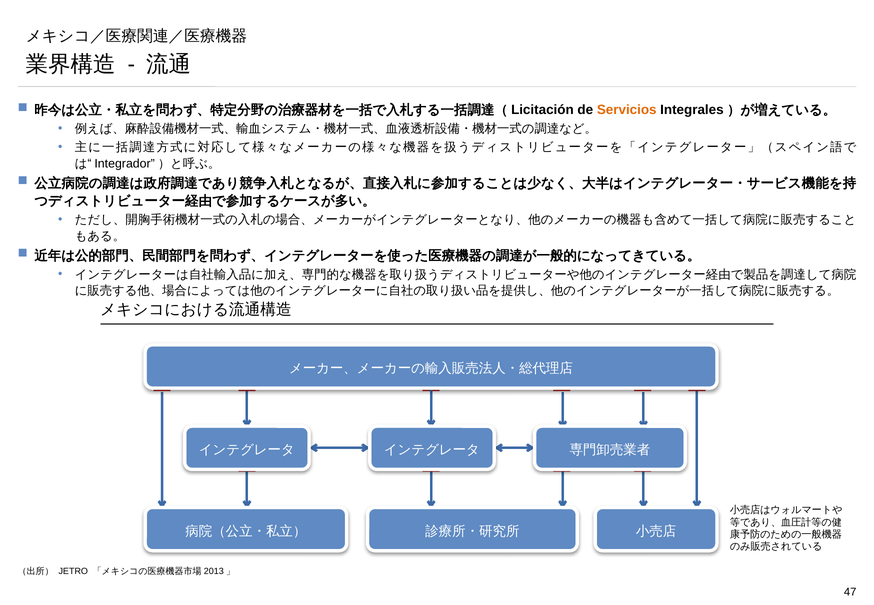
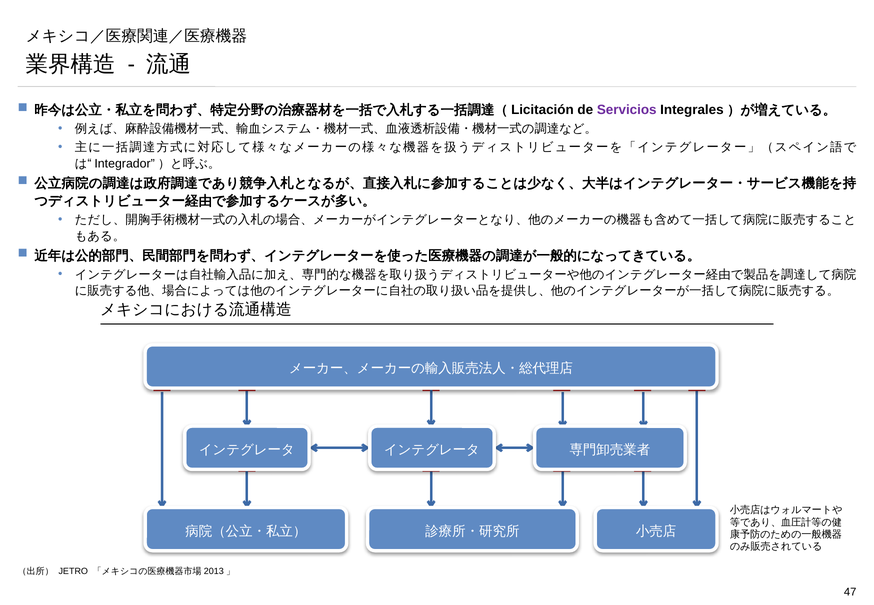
Servicios colour: orange -> purple
